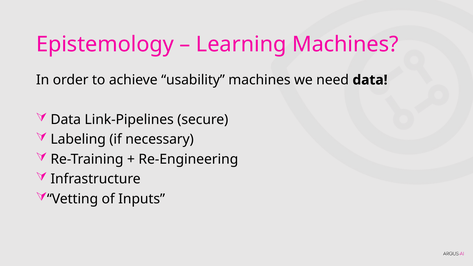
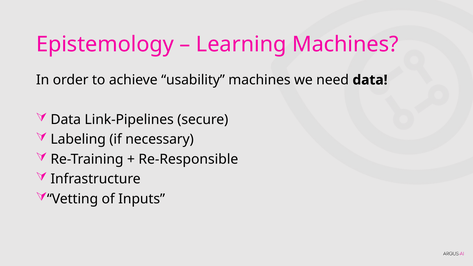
Re-Engineering: Re-Engineering -> Re-Responsible
